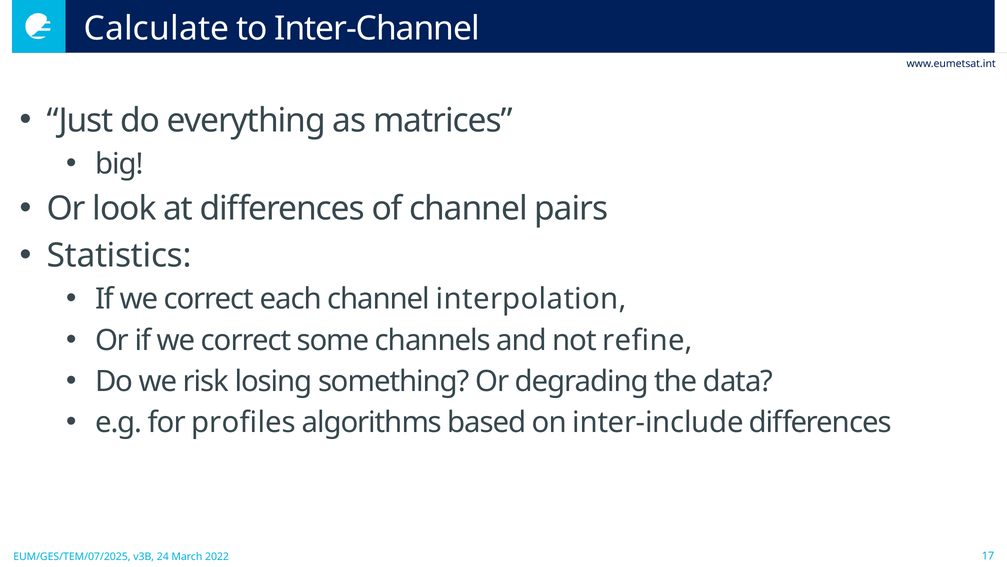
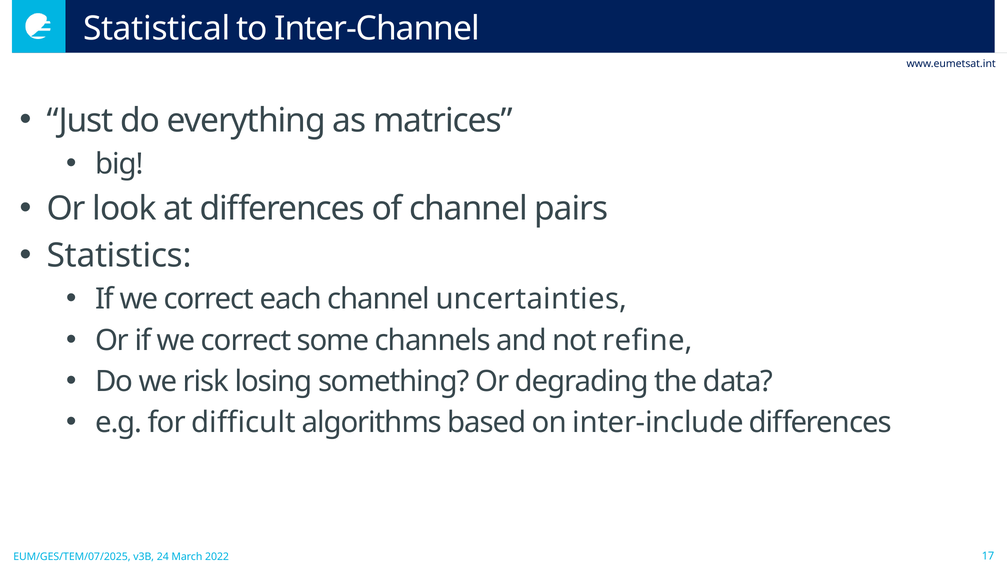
Calculate: Calculate -> Statistical
interpolation: interpolation -> uncertainties
profiles: profiles -> difficult
